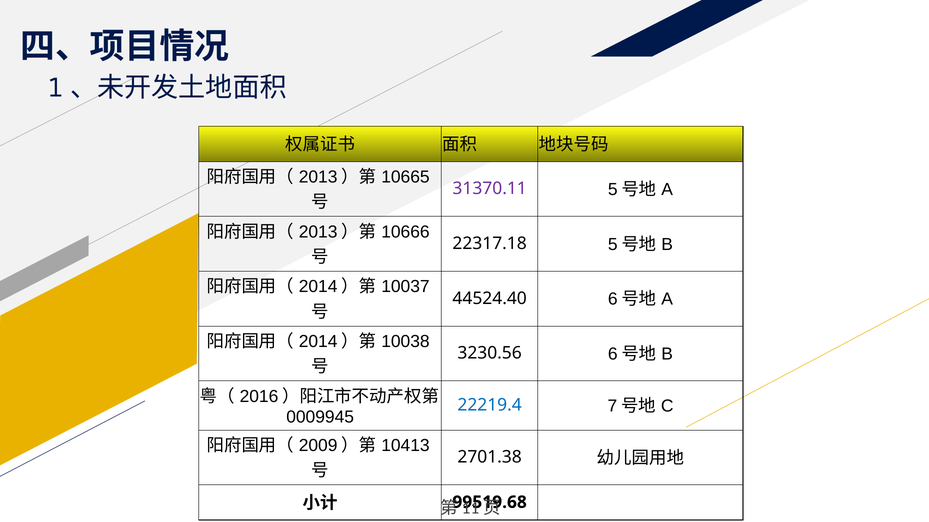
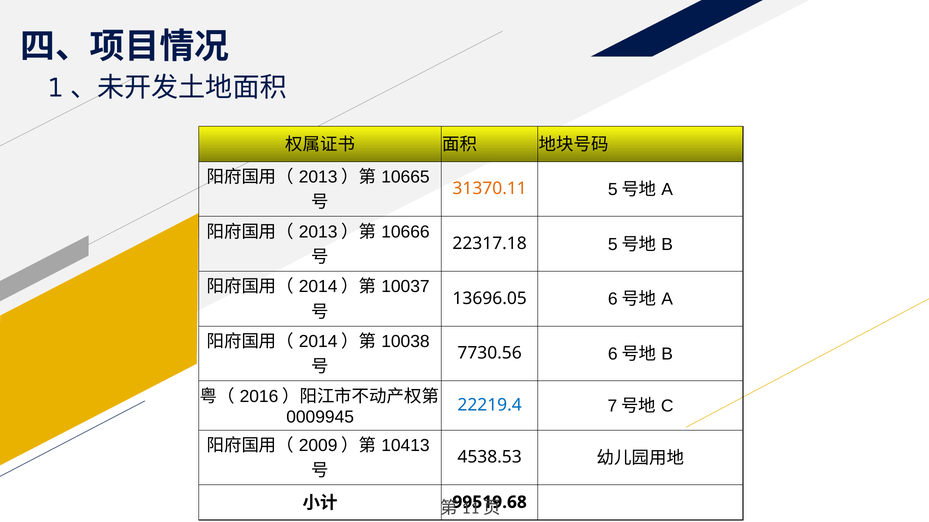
31370.11 colour: purple -> orange
44524.40: 44524.40 -> 13696.05
3230.56: 3230.56 -> 7730.56
2701.38: 2701.38 -> 4538.53
